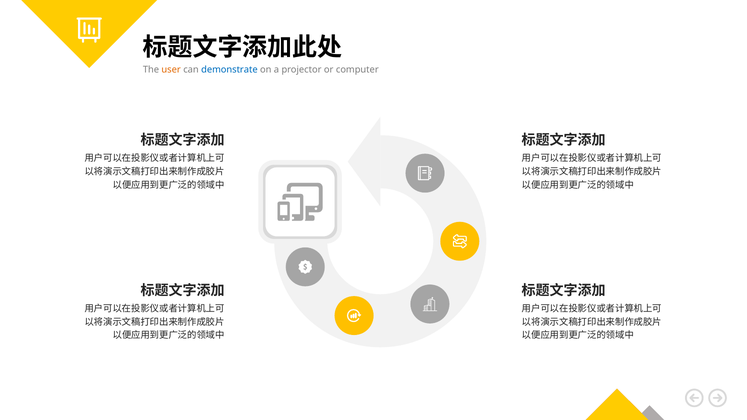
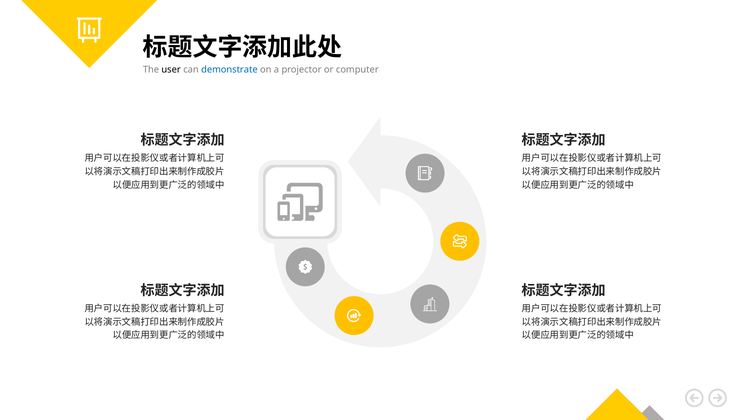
user colour: orange -> black
